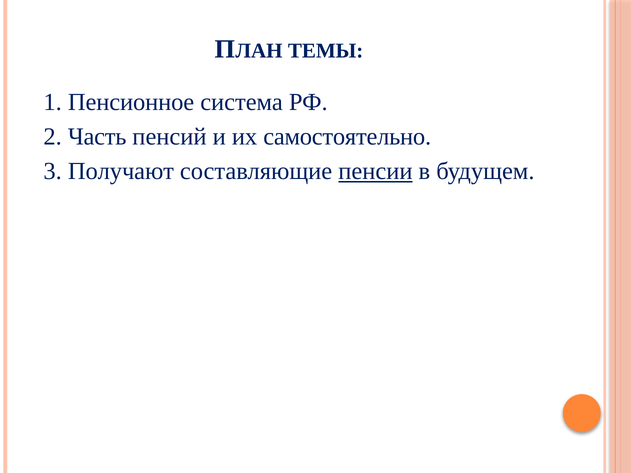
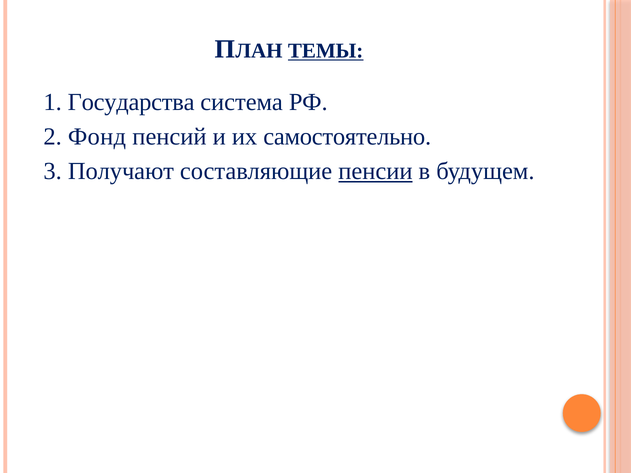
ТЕМЫ underline: none -> present
Пенсионное: Пенсионное -> Государства
Часть: Часть -> Фонд
